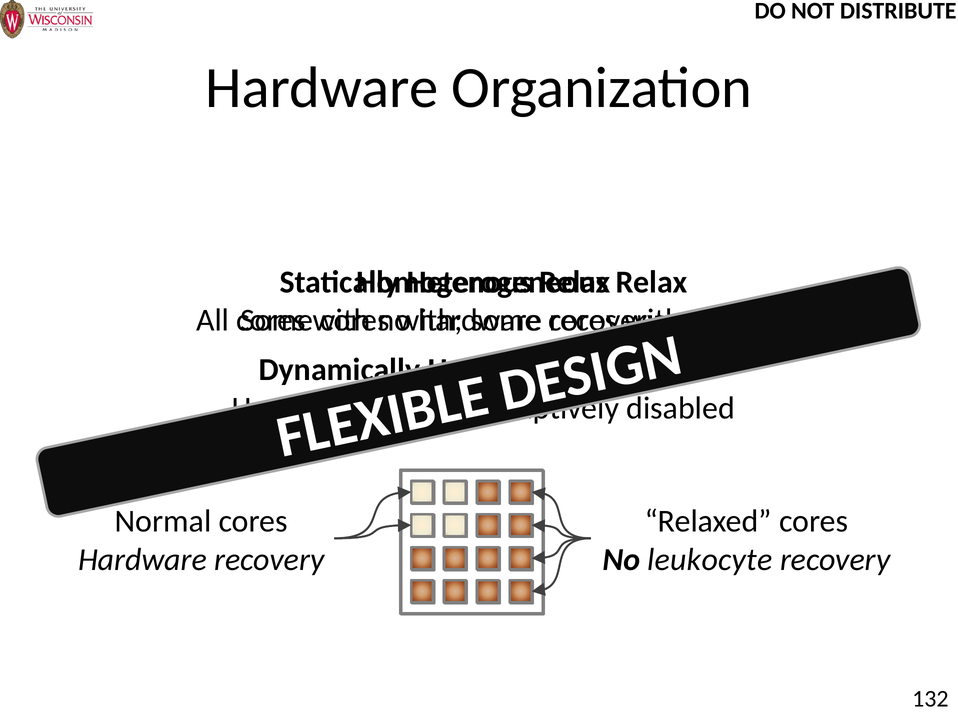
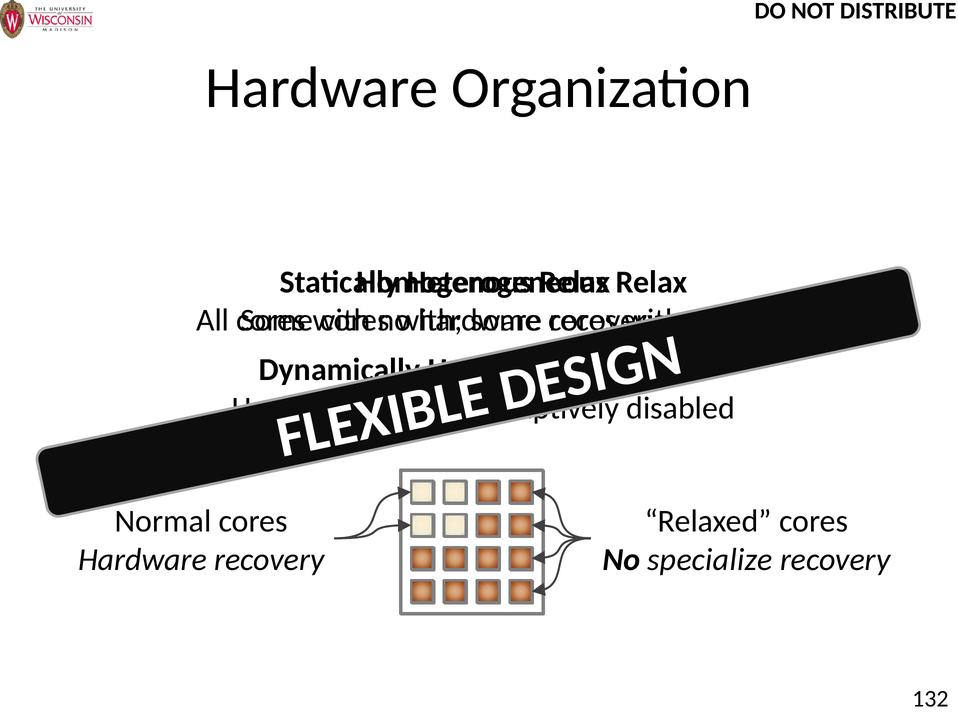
leukocyte: leukocyte -> specialize
